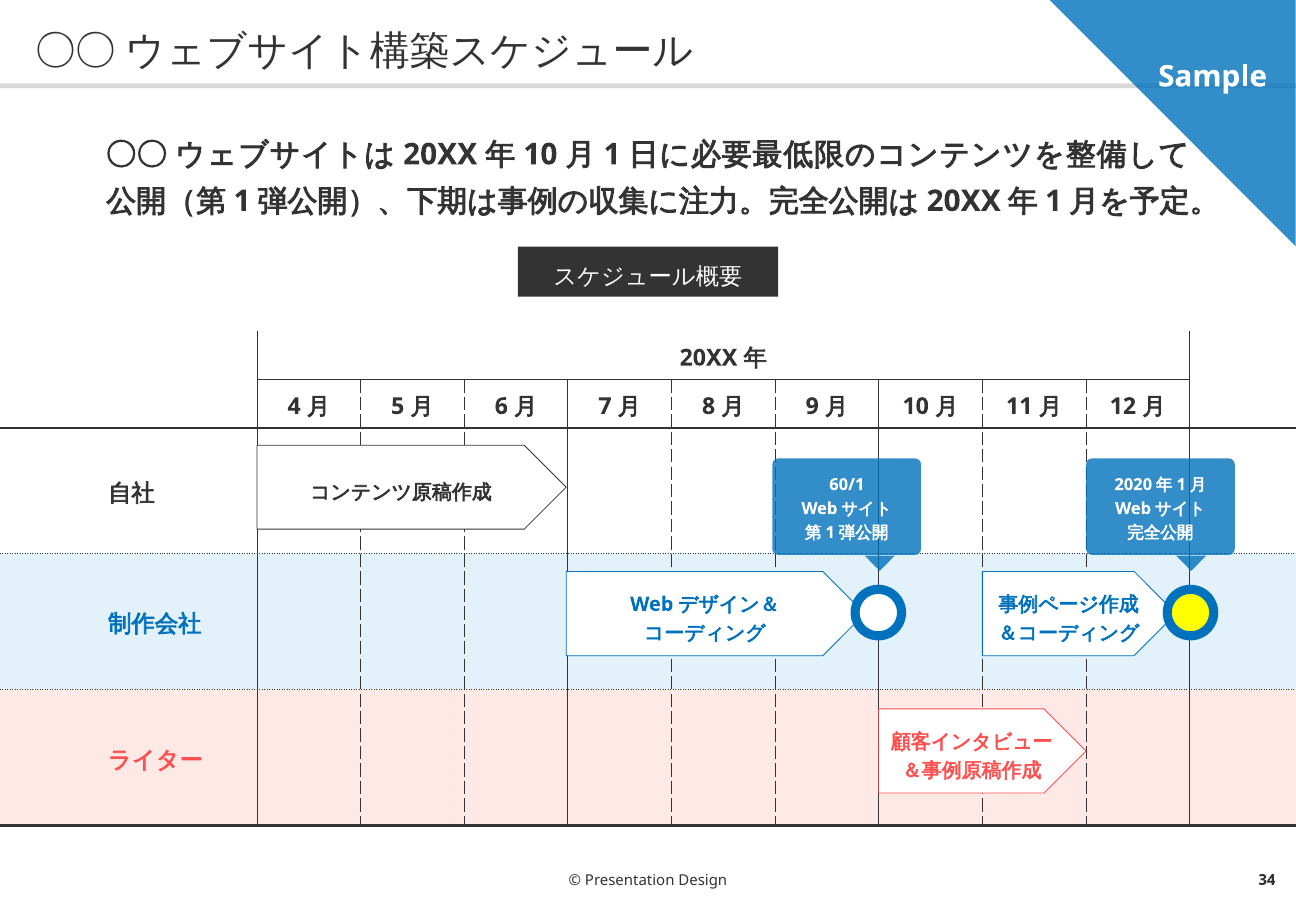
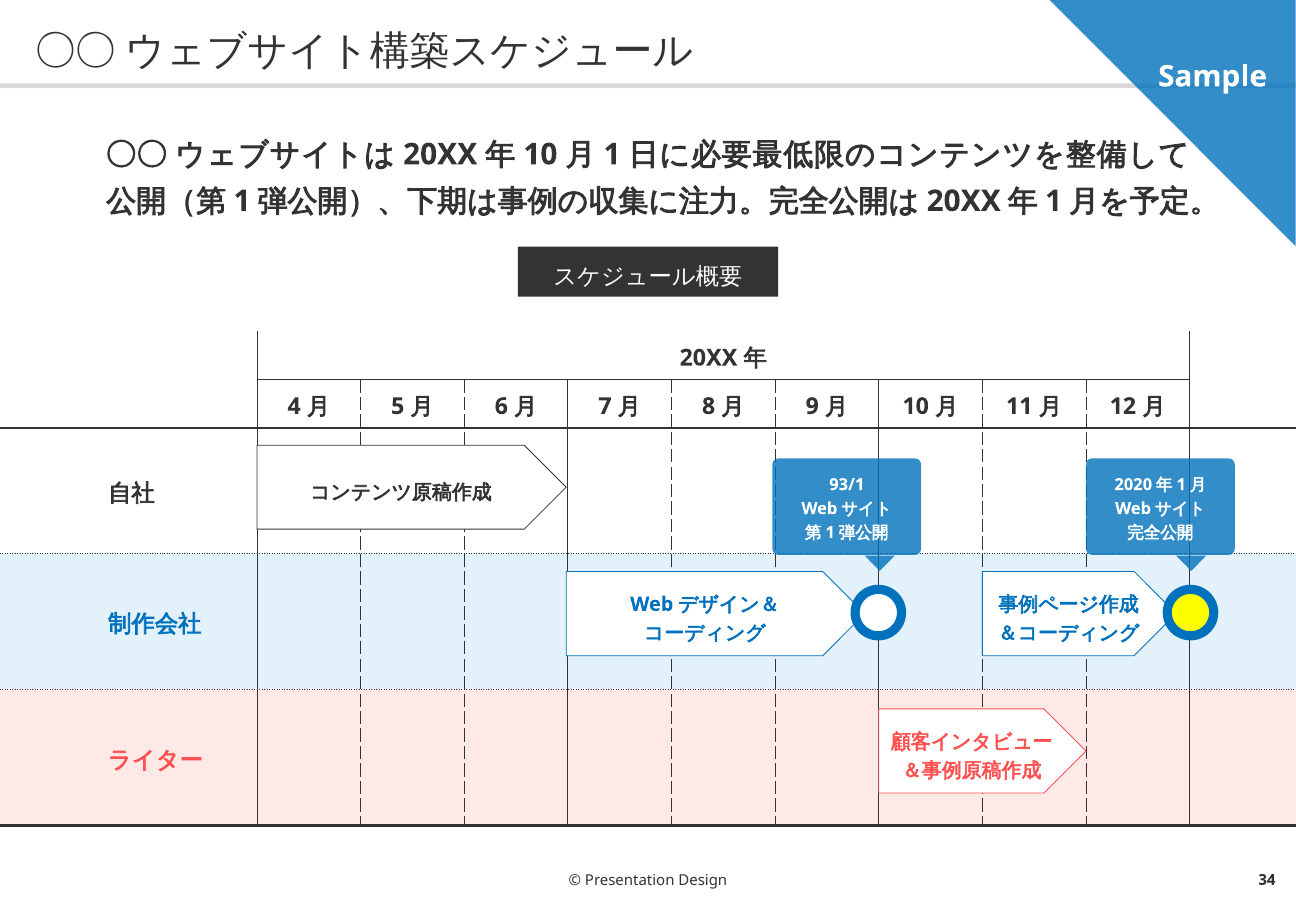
60/1: 60/1 -> 93/1
